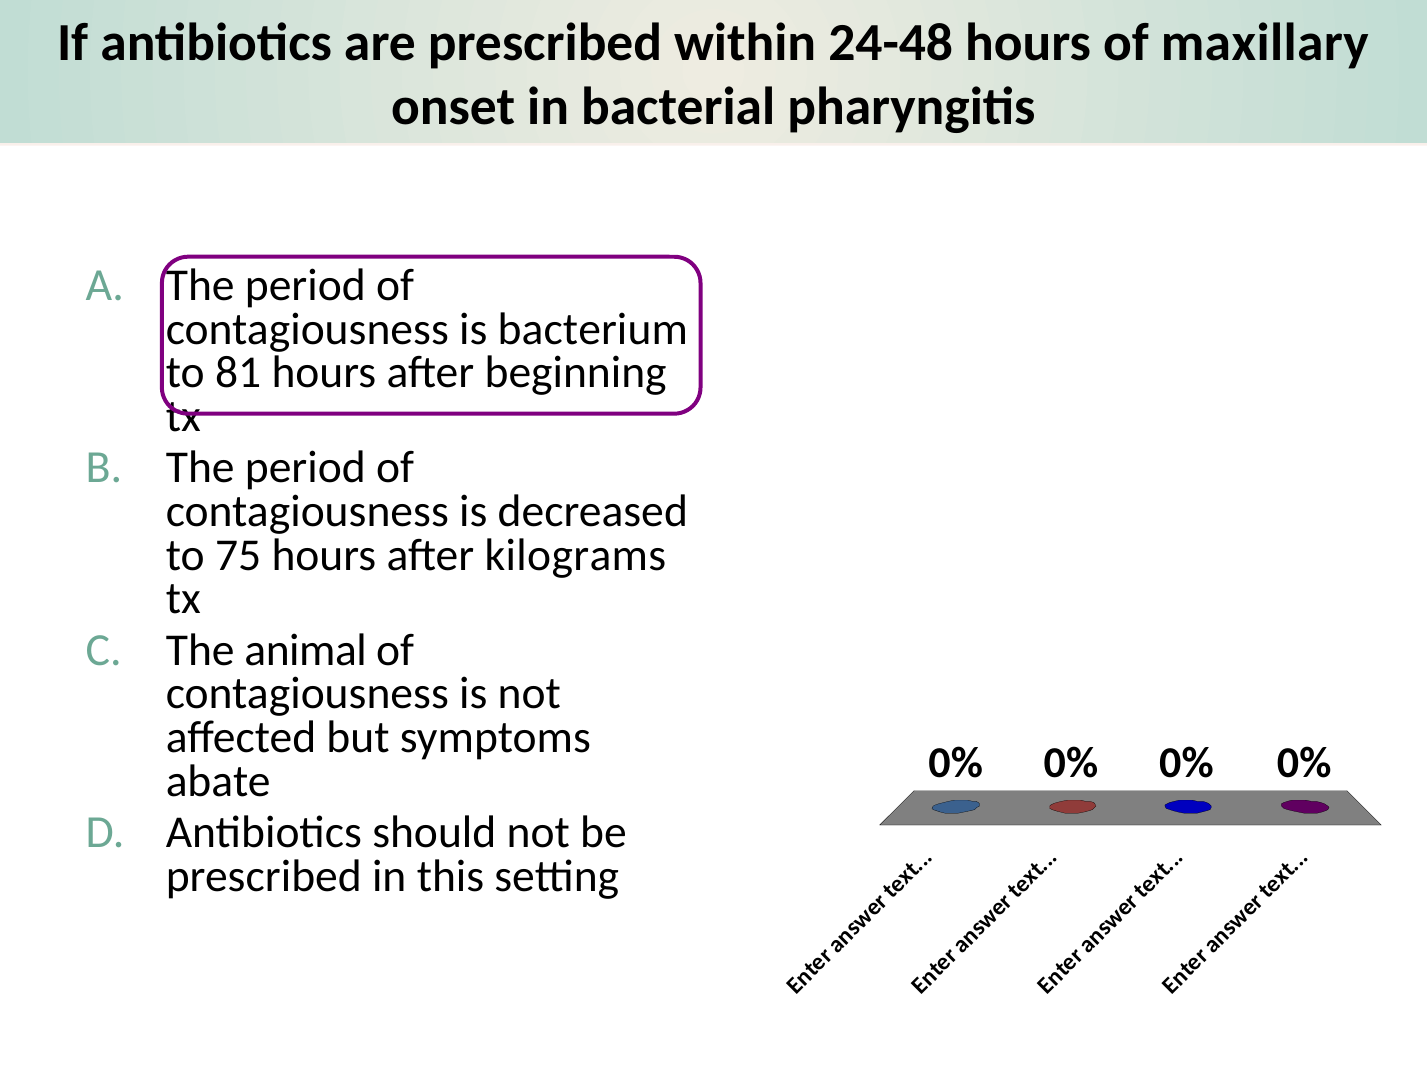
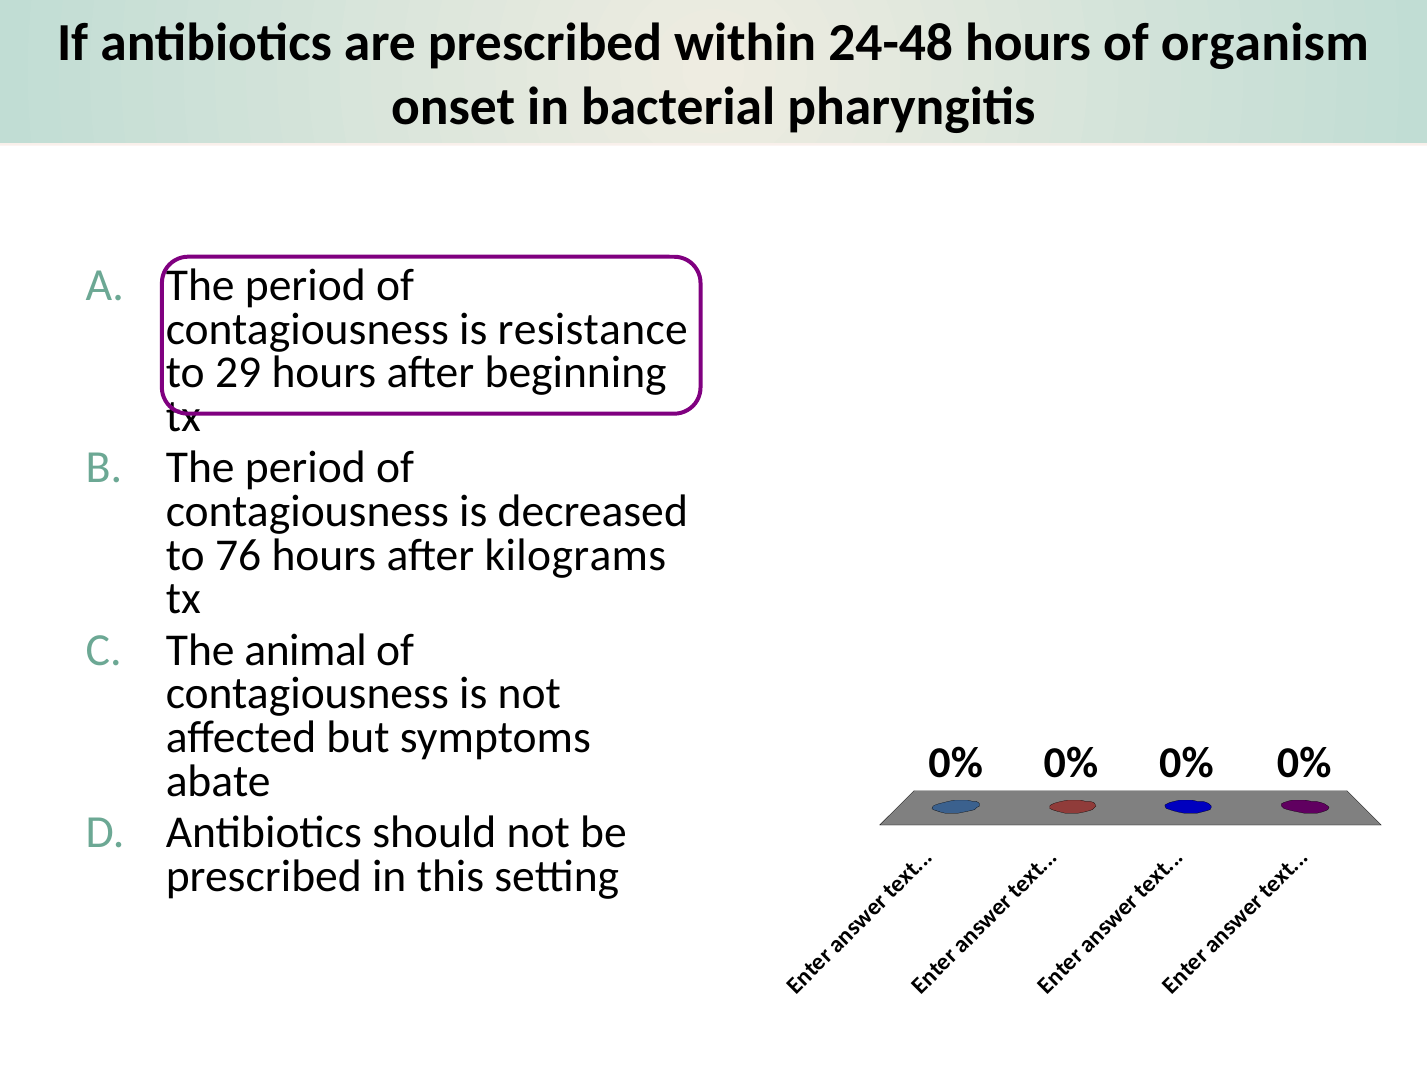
maxillary: maxillary -> organism
bacterium: bacterium -> resistance
81: 81 -> 29
75: 75 -> 76
